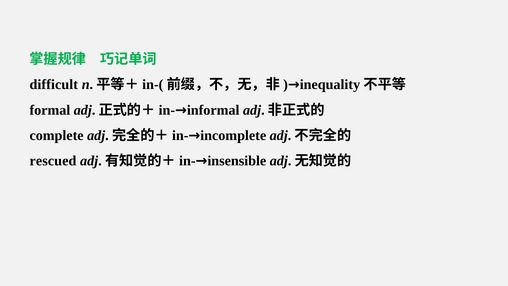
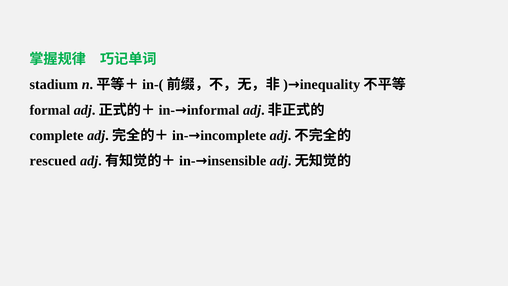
difficult: difficult -> stadium
